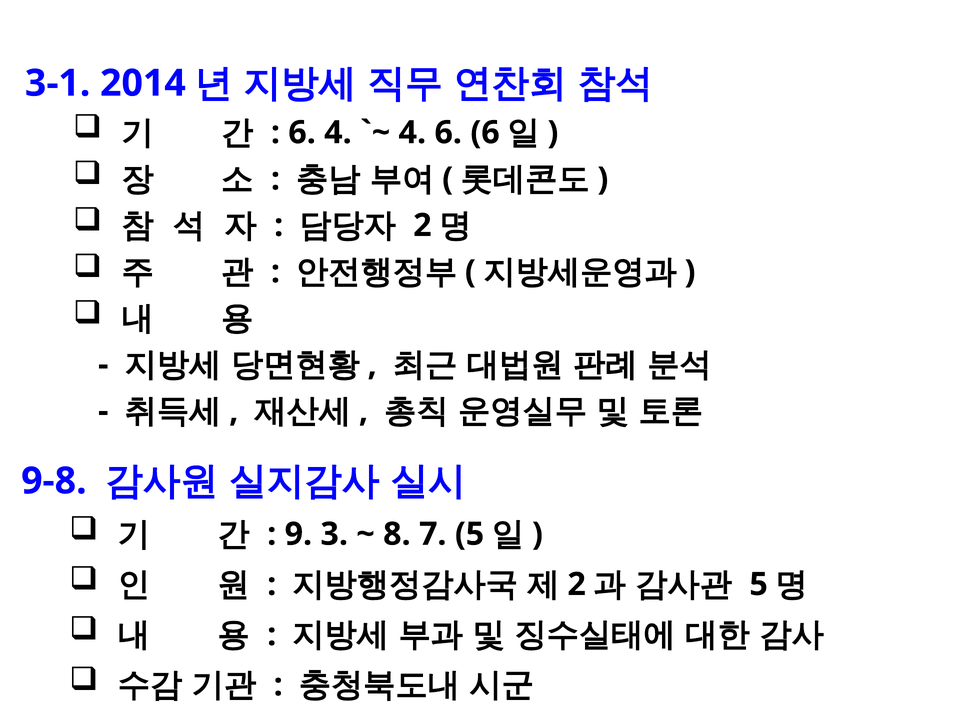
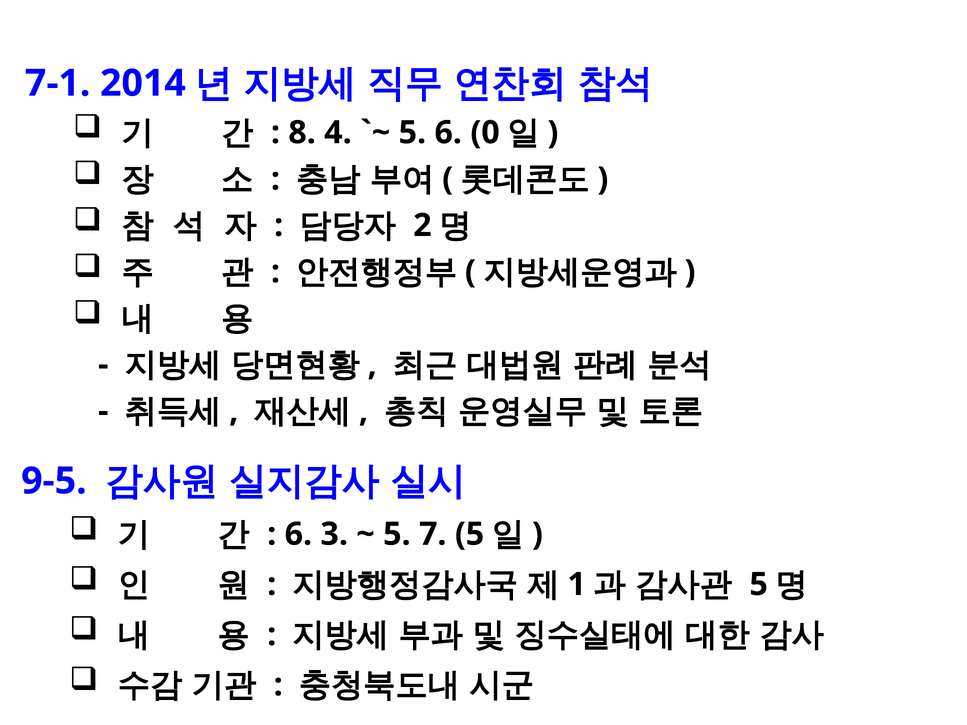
3-1: 3-1 -> 7-1
6 at (302, 133): 6 -> 8
4 at (412, 133): 4 -> 5
6 6: 6 -> 0
9-8: 9-8 -> 9-5
9 at (298, 534): 9 -> 6
8 at (397, 534): 8 -> 5
2 at (577, 585): 2 -> 1
